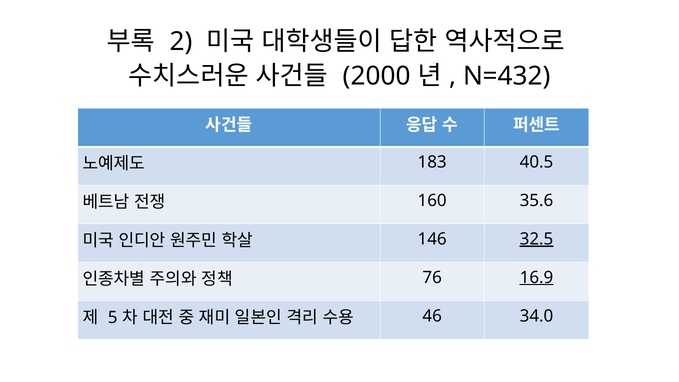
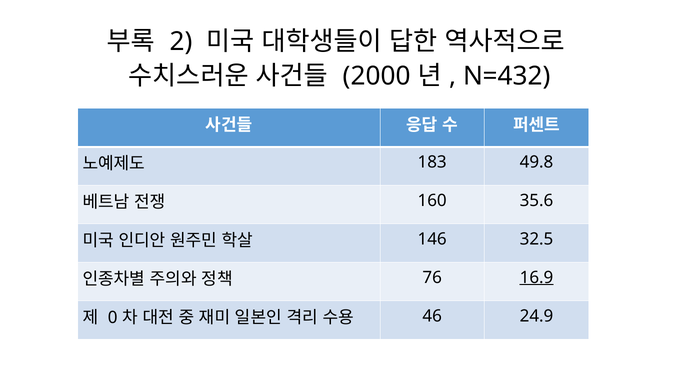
40.5: 40.5 -> 49.8
32.5 underline: present -> none
5: 5 -> 0
34.0: 34.0 -> 24.9
